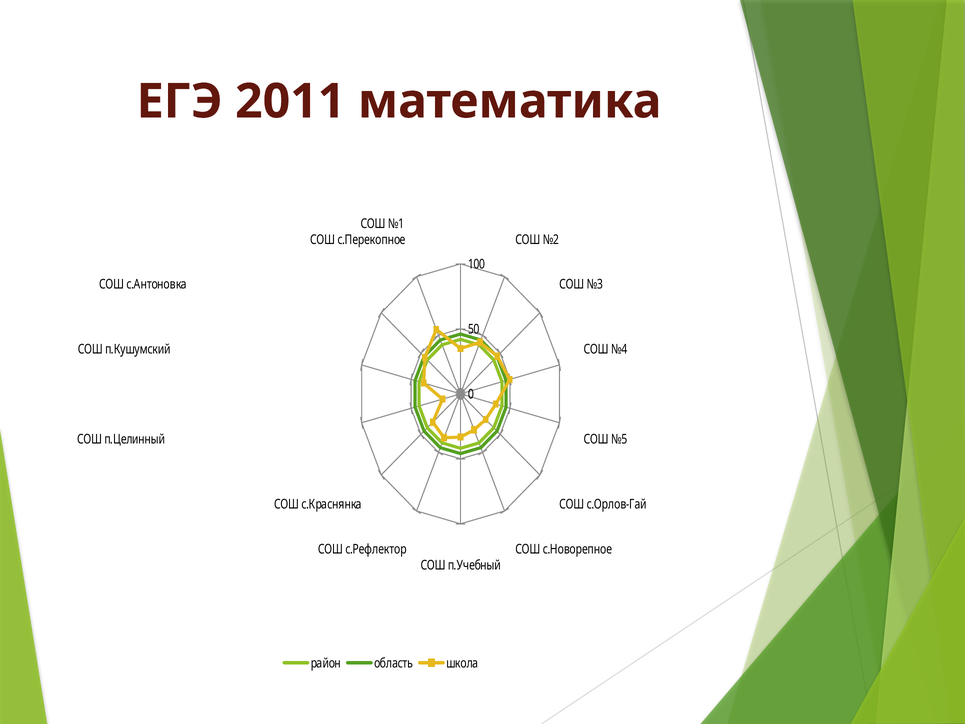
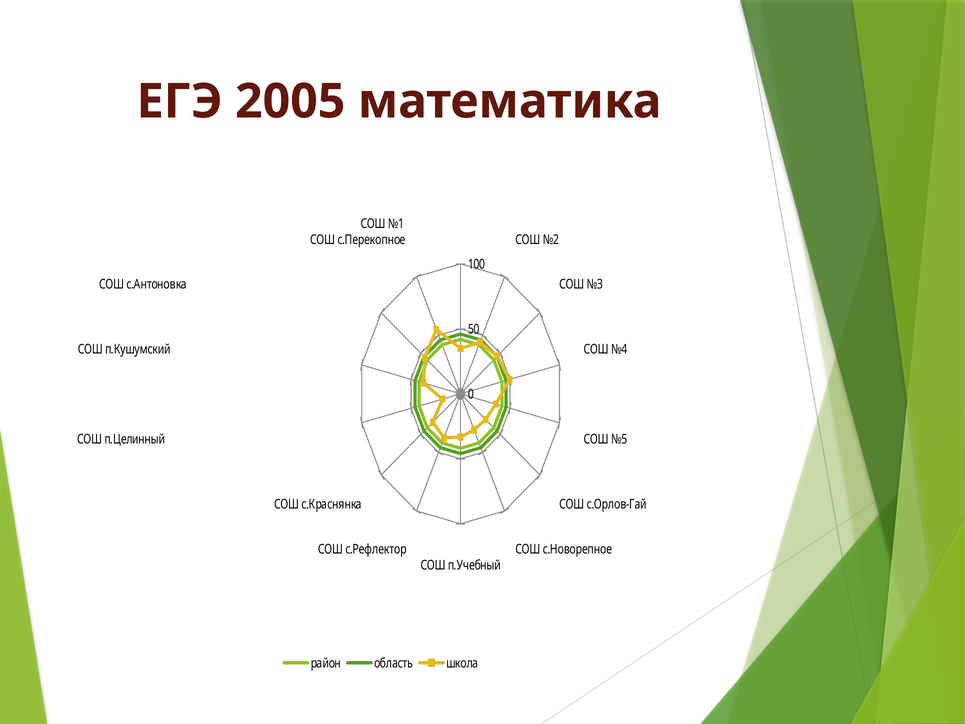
2011: 2011 -> 2005
